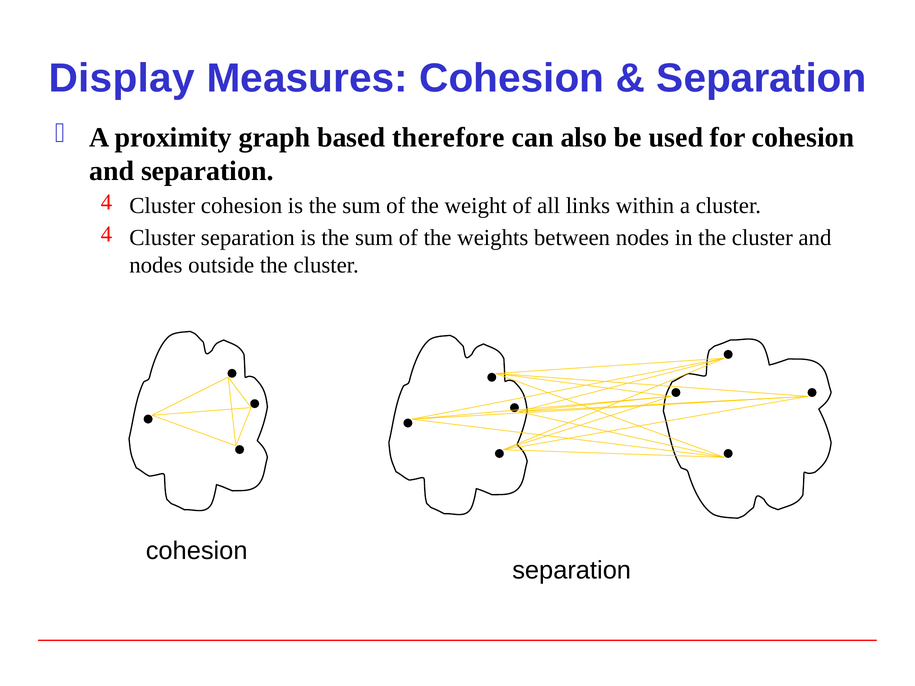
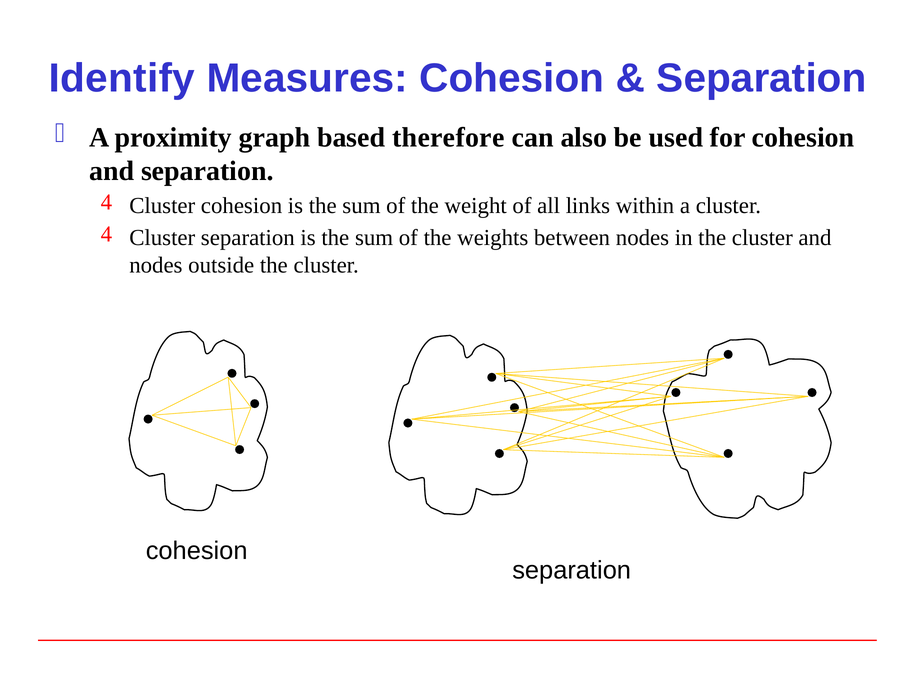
Display: Display -> Identify
